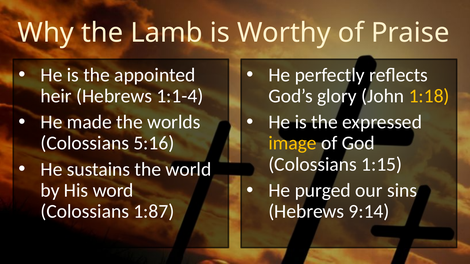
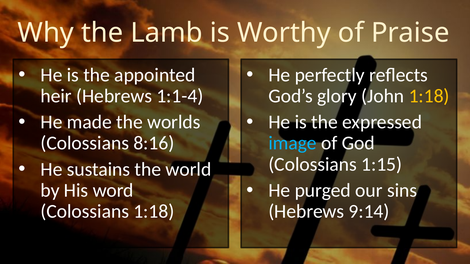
5:16: 5:16 -> 8:16
image colour: yellow -> light blue
Colossians 1:87: 1:87 -> 1:18
